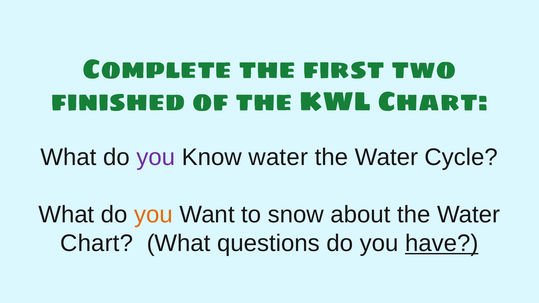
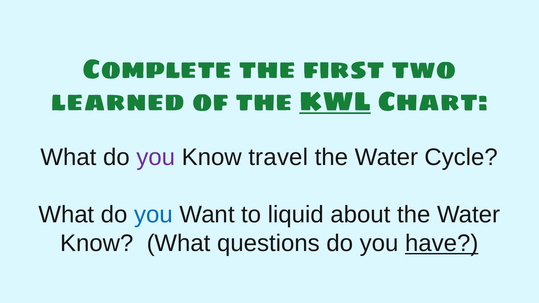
finished: finished -> learned
KWL underline: none -> present
Know water: water -> travel
you at (154, 215) colour: orange -> blue
snow: snow -> liquid
Chart at (97, 244): Chart -> Know
